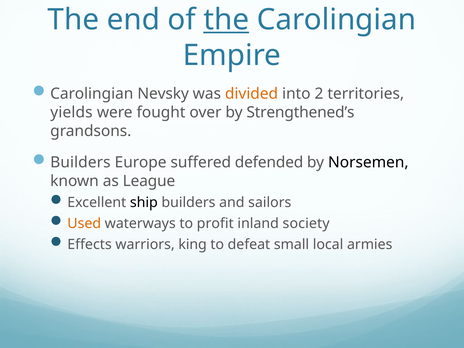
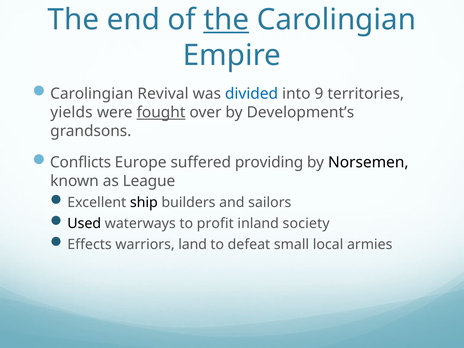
Nevsky: Nevsky -> Revival
divided colour: orange -> blue
2: 2 -> 9
fought underline: none -> present
Strengthened’s: Strengthened’s -> Development’s
Builders at (80, 162): Builders -> Conflicts
defended: defended -> providing
Used colour: orange -> black
king: king -> land
